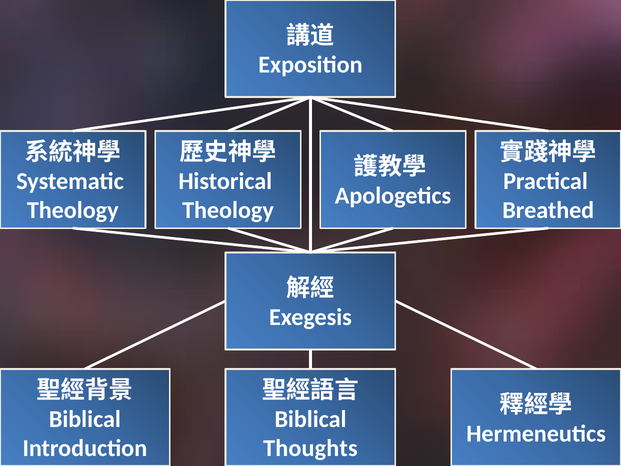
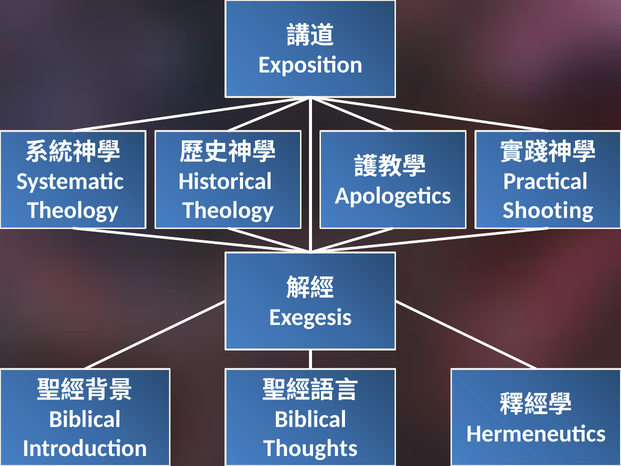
Breathed: Breathed -> Shooting
